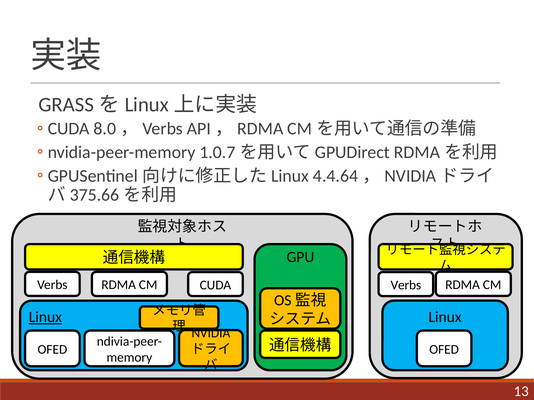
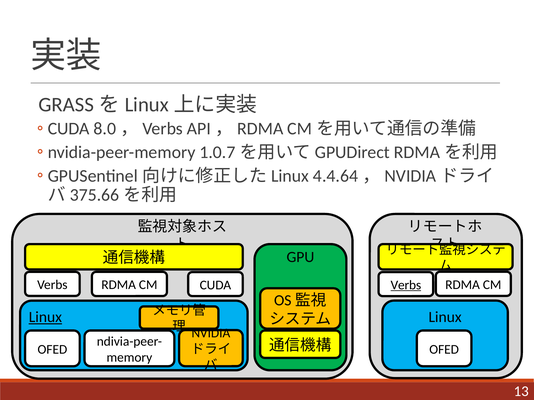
Verbs at (406, 285) underline: none -> present
